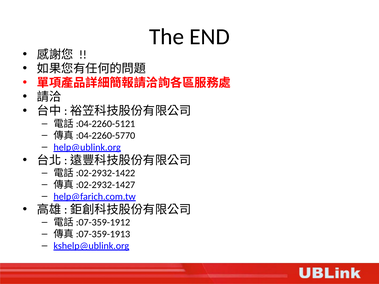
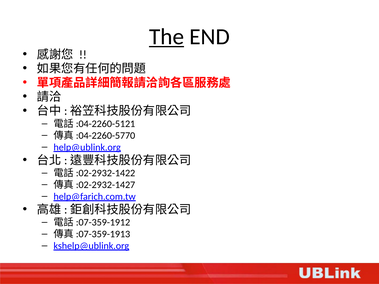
The underline: none -> present
